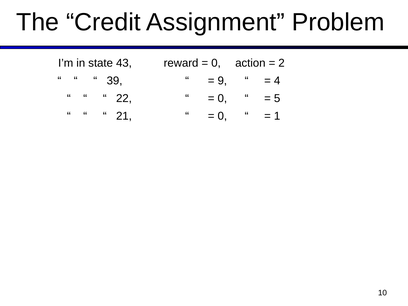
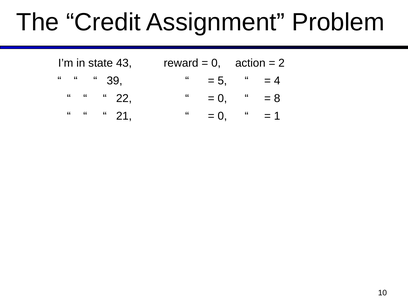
9: 9 -> 5
5: 5 -> 8
